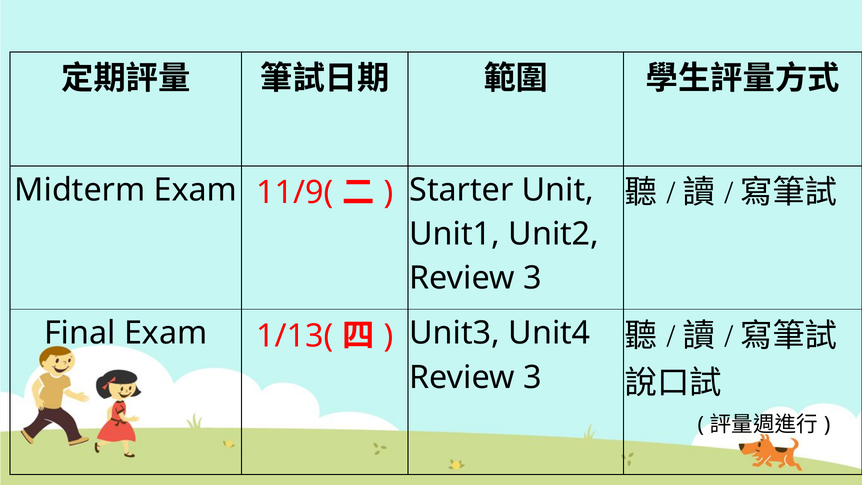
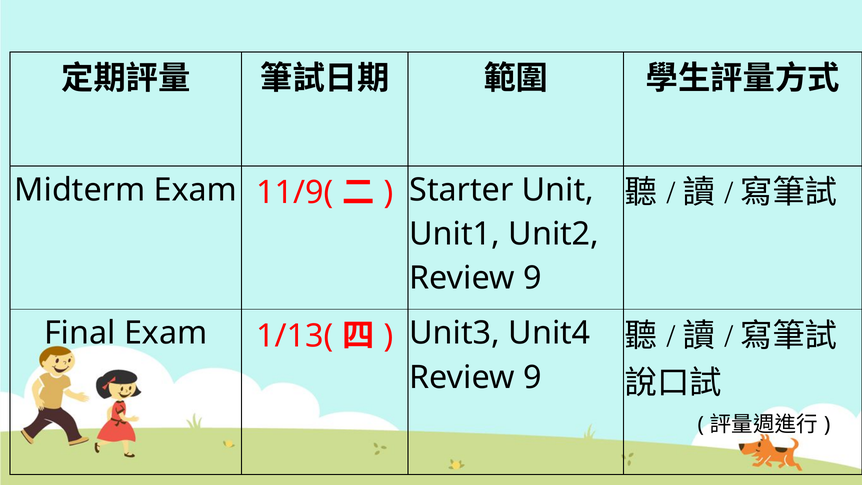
3 at (532, 278): 3 -> 9
3 at (532, 377): 3 -> 9
